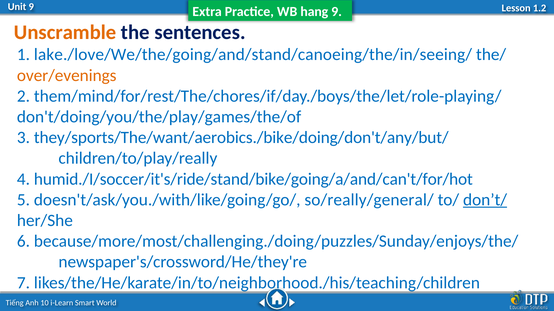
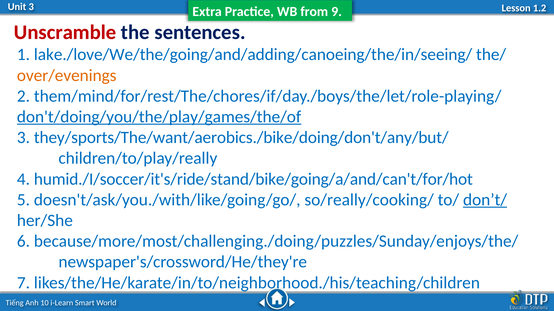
9 at (31, 7): 9 -> 3
hang: hang -> from
Unscramble colour: orange -> red
lake./love/We/the/going/and/stand/canoeing/the/in/seeing/: lake./love/We/the/going/and/stand/canoeing/the/in/seeing/ -> lake./love/We/the/going/and/adding/canoeing/the/in/seeing/
don't/doing/you/the/play/games/the/of underline: none -> present
so/really/general/: so/really/general/ -> so/really/cooking/
